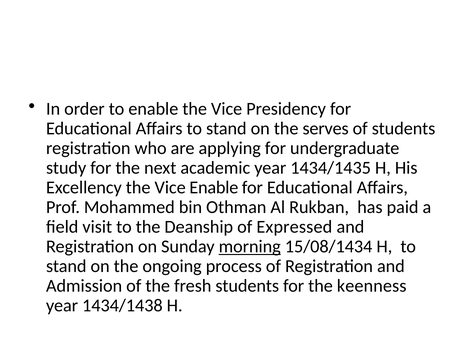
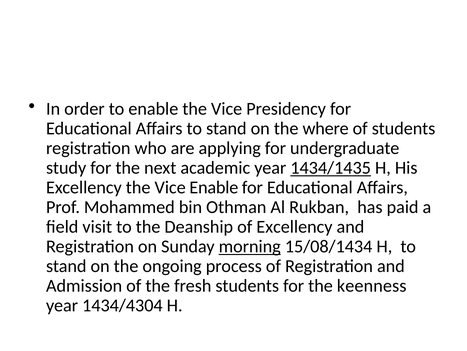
serves: serves -> where
1434/1435 underline: none -> present
of Expressed: Expressed -> Excellency
1434/1438: 1434/1438 -> 1434/4304
